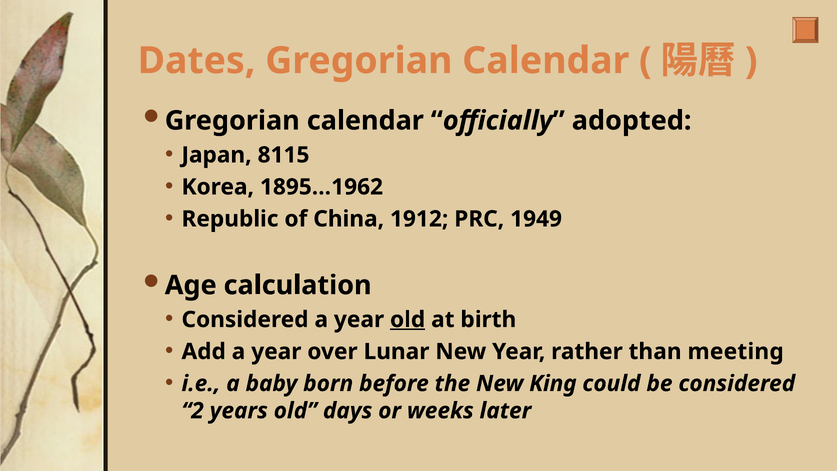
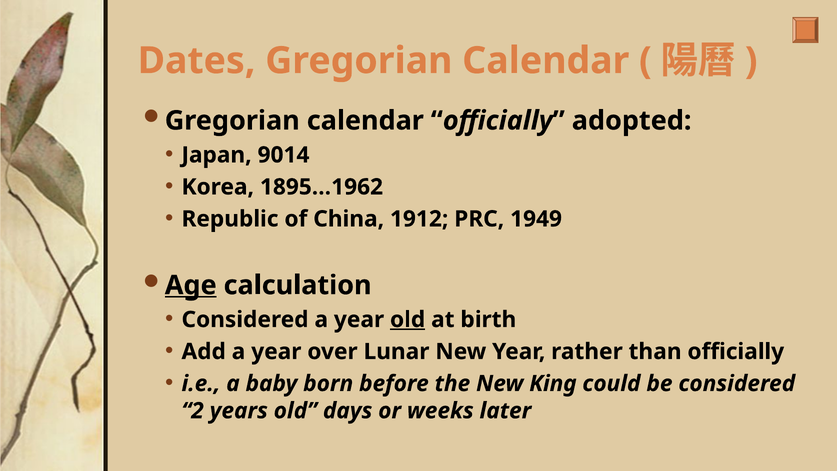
8115: 8115 -> 9014
Age underline: none -> present
than meeting: meeting -> officially
